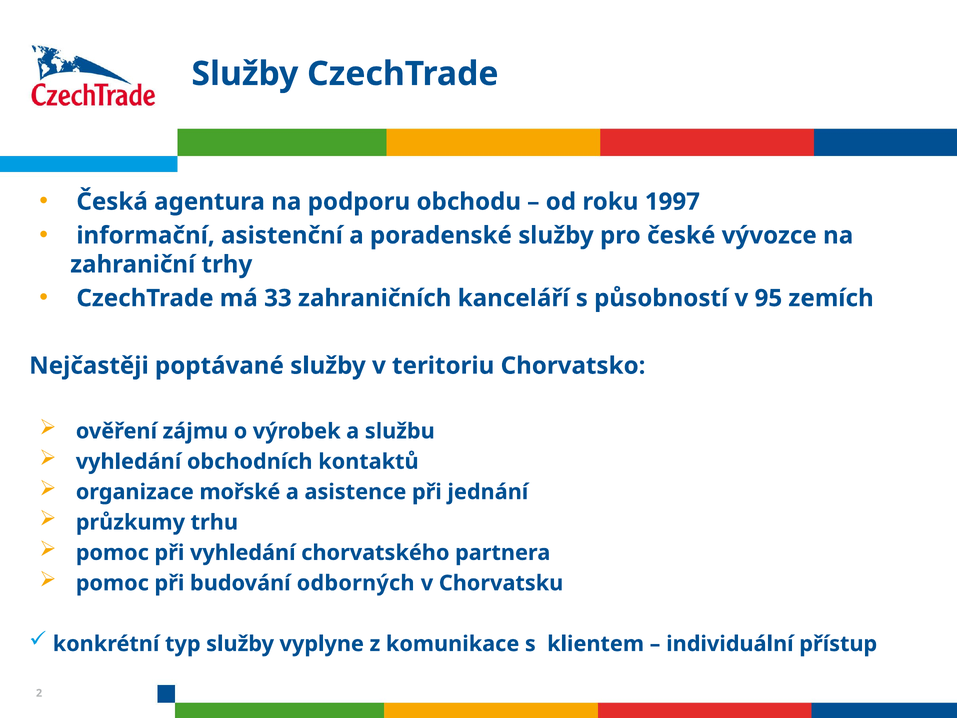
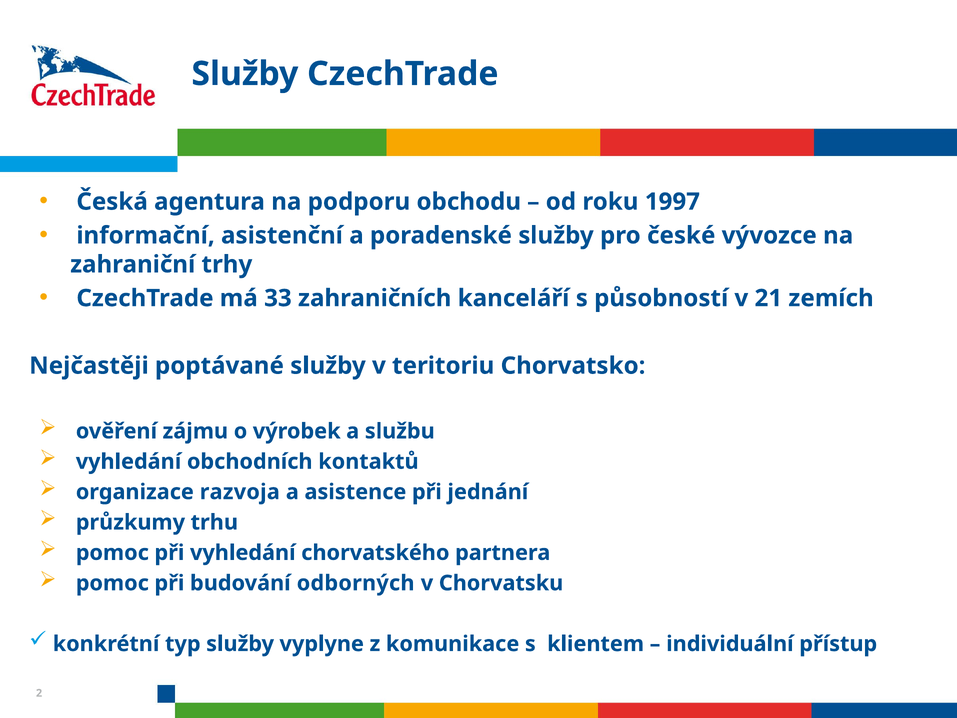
95: 95 -> 21
mořské: mořské -> razvoja
